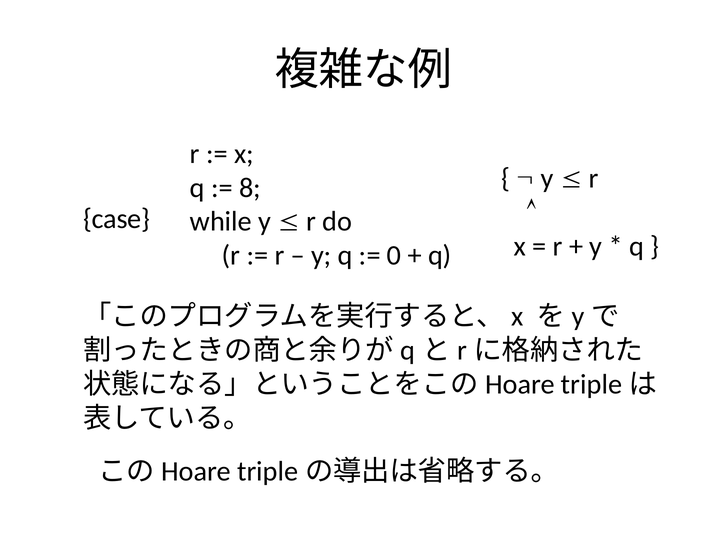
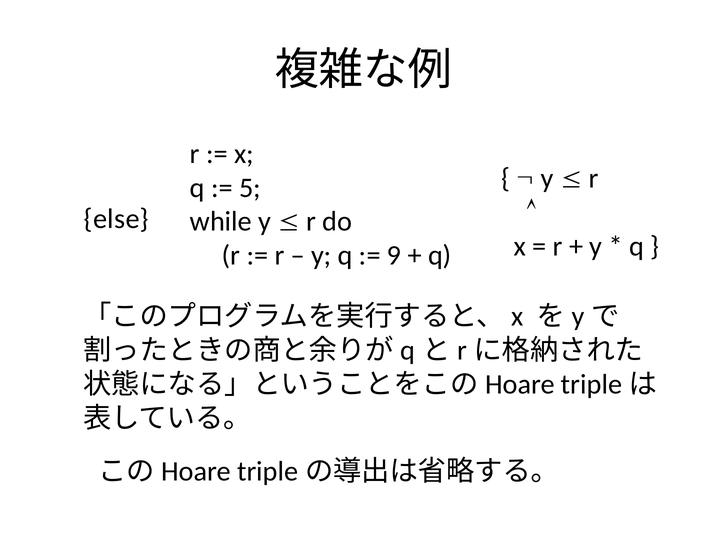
8: 8 -> 5
case: case -> else
0: 0 -> 9
